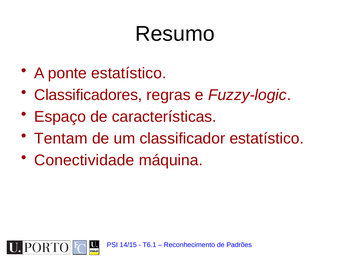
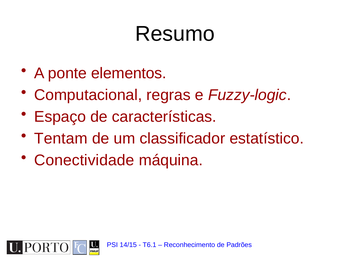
ponte estatístico: estatístico -> elementos
Classificadores: Classificadores -> Computacional
